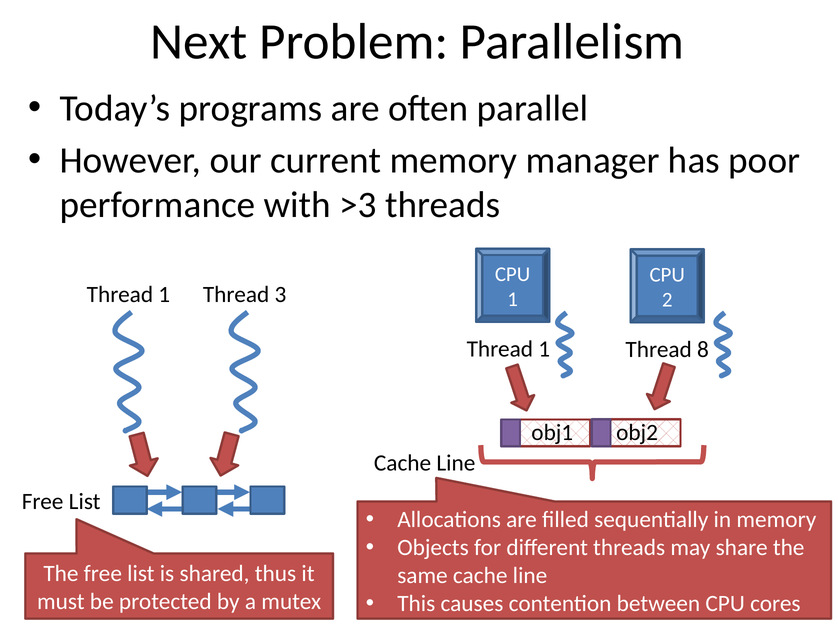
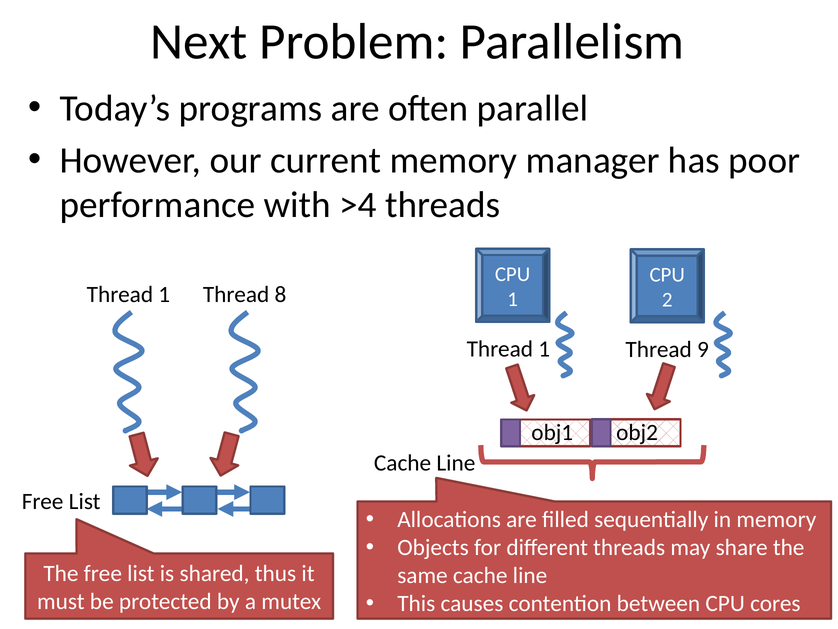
>3: >3 -> >4
3: 3 -> 8
8: 8 -> 9
